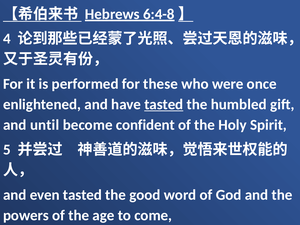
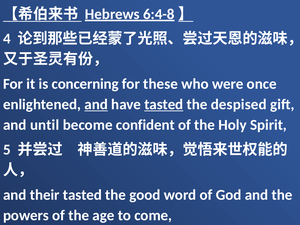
performed: performed -> concerning
and at (96, 104) underline: none -> present
humbled: humbled -> despised
even: even -> their
